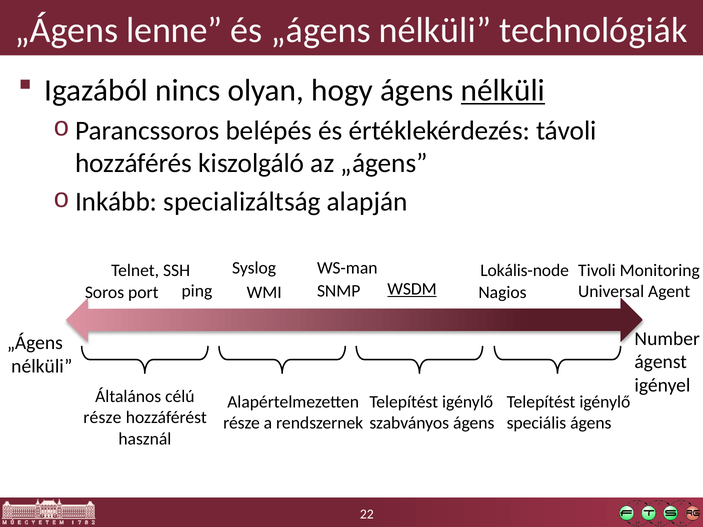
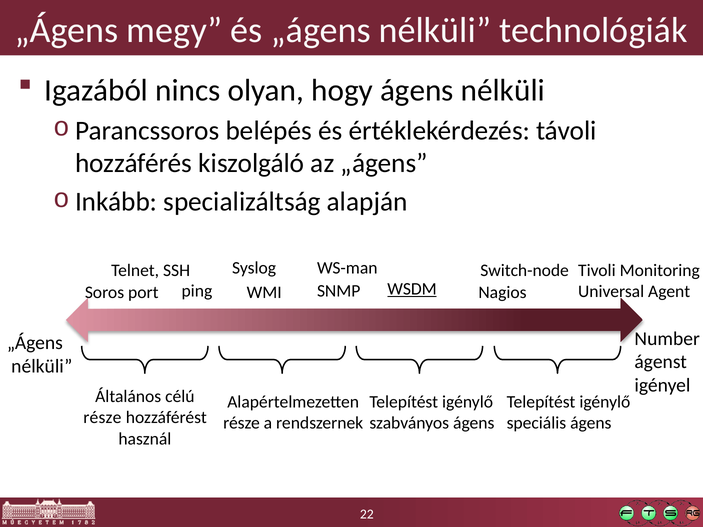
lenne: lenne -> megy
nélküli at (503, 90) underline: present -> none
Lokális-node: Lokális-node -> Switch-node
